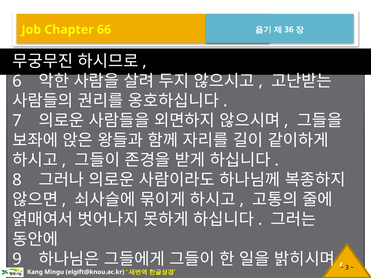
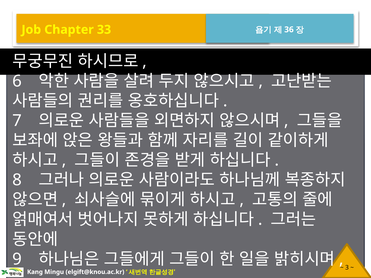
66: 66 -> 33
